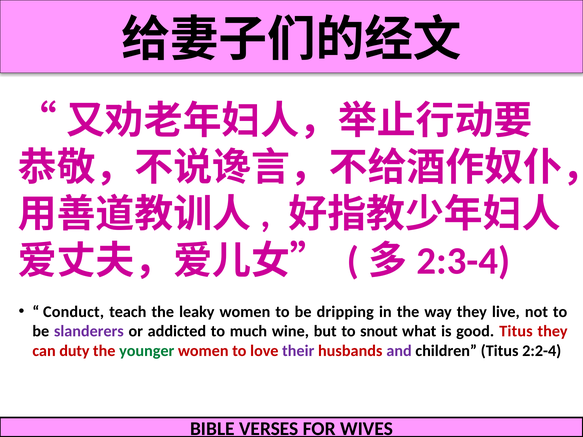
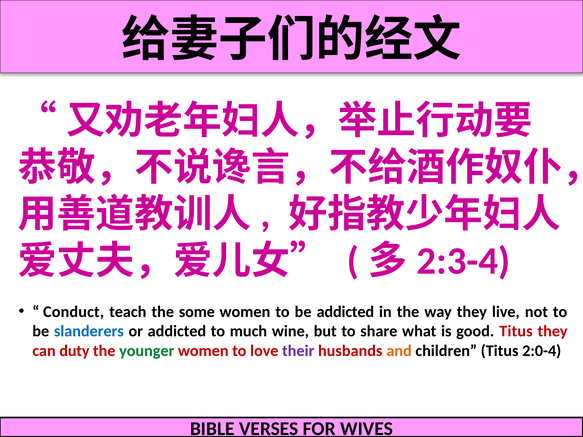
leaky: leaky -> some
be dripping: dripping -> addicted
slanderers colour: purple -> blue
snout: snout -> share
and colour: purple -> orange
2:2-4: 2:2-4 -> 2:0-4
